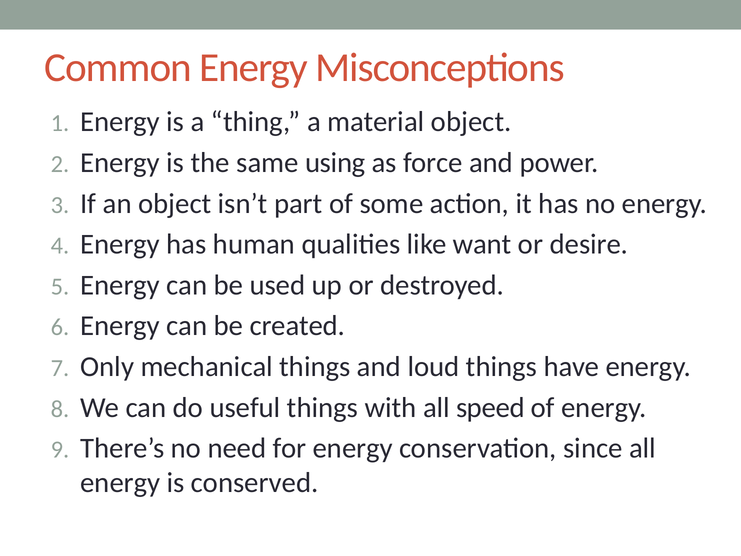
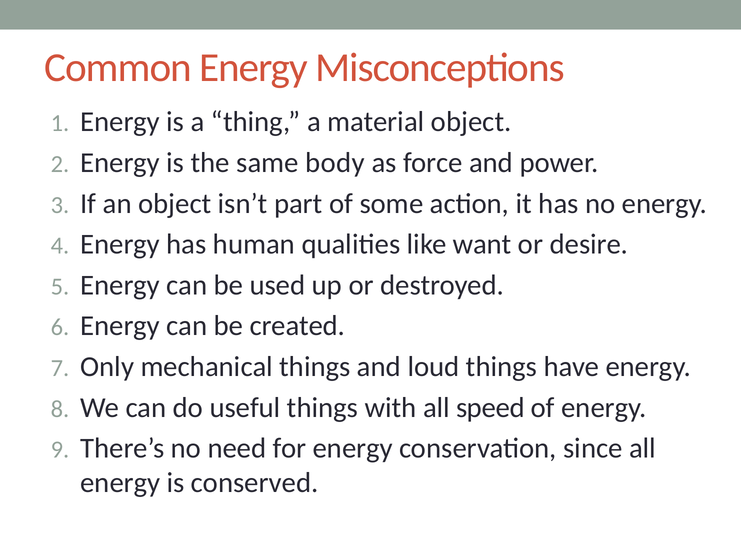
using: using -> body
